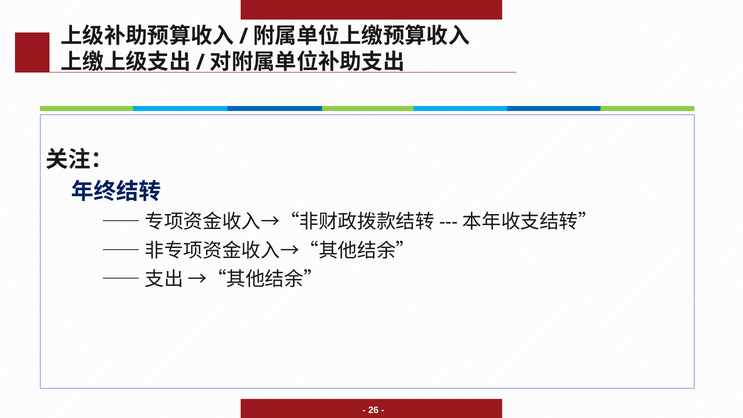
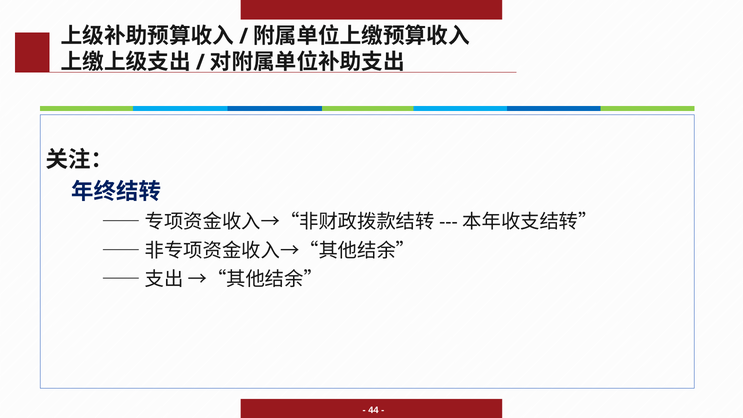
26: 26 -> 44
